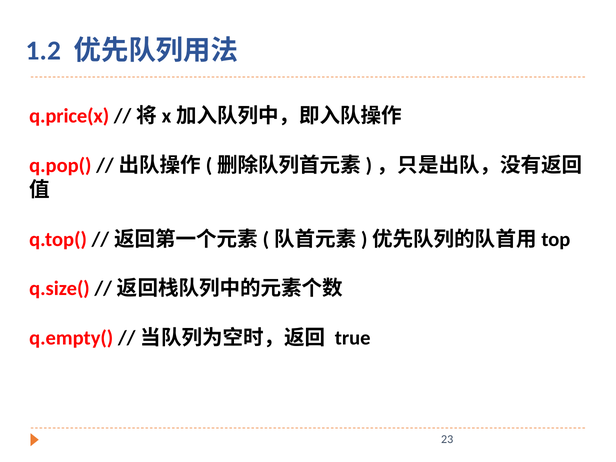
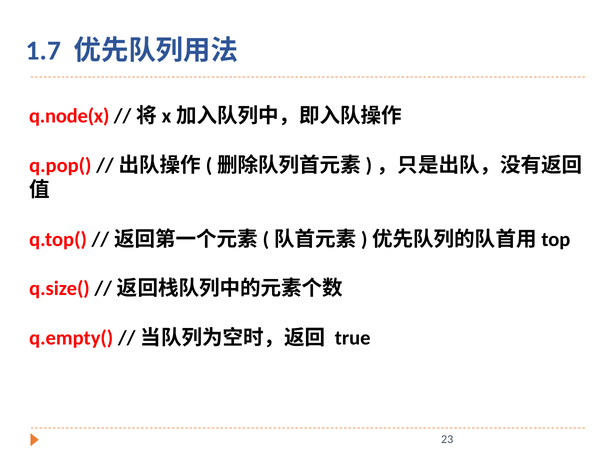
1.2: 1.2 -> 1.7
q.price(x: q.price(x -> q.node(x
